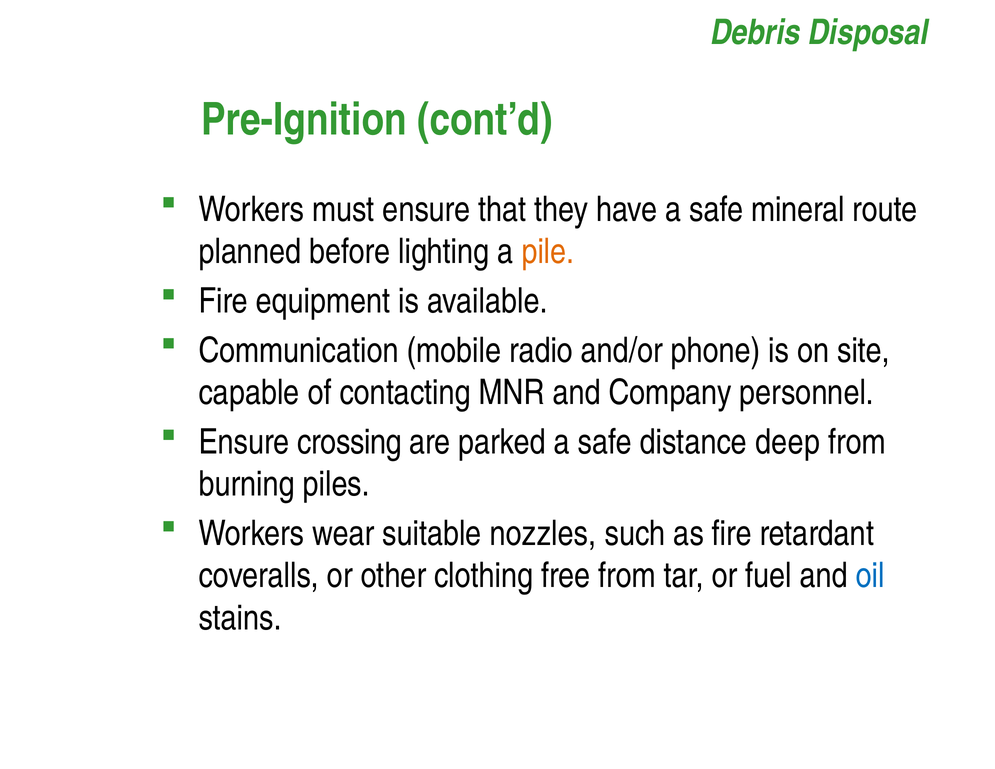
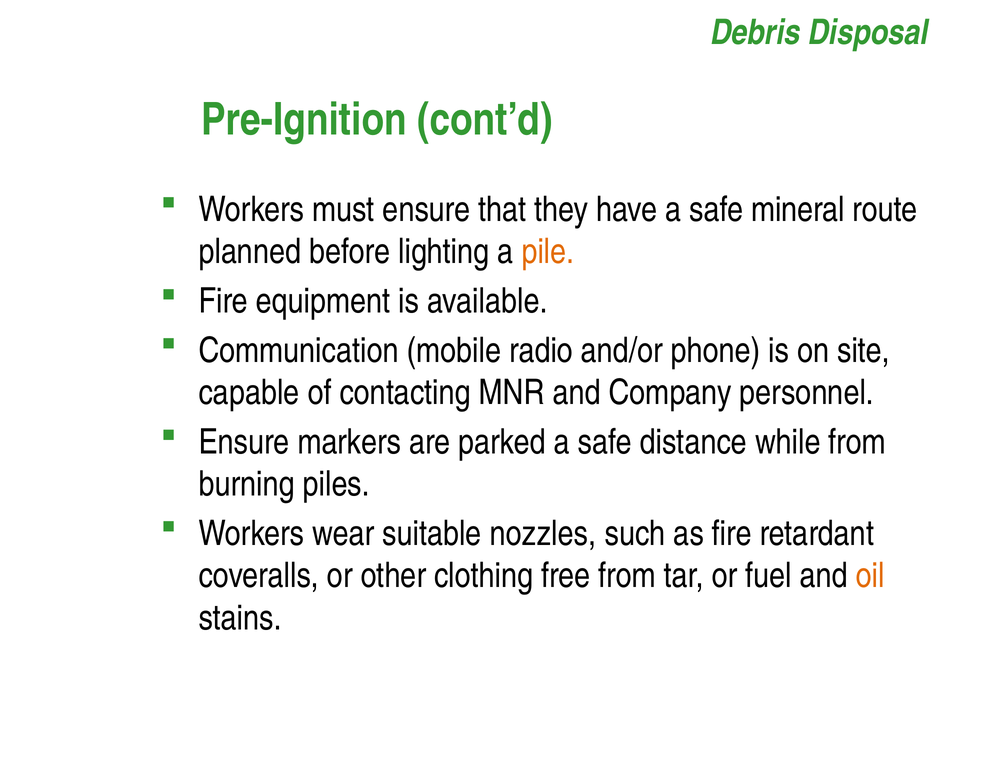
crossing: crossing -> markers
deep: deep -> while
oil colour: blue -> orange
